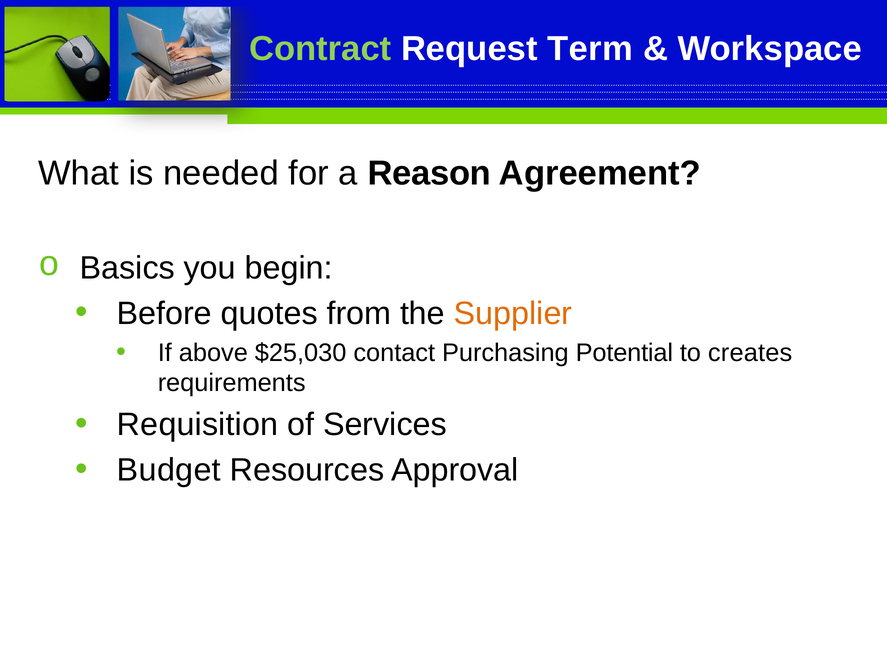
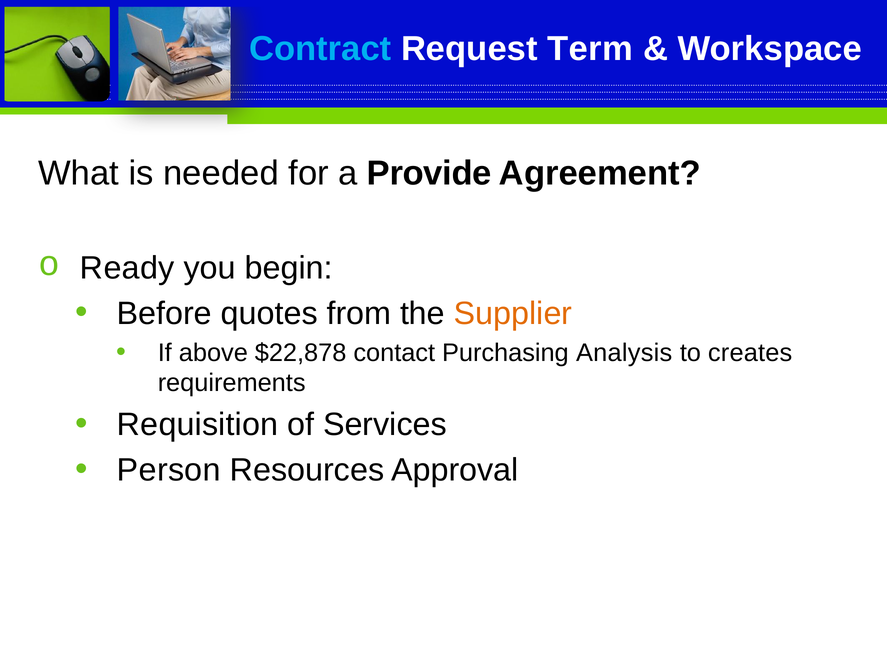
Contract colour: light green -> light blue
Reason: Reason -> Provide
Basics: Basics -> Ready
$25,030: $25,030 -> $22,878
Potential: Potential -> Analysis
Budget: Budget -> Person
